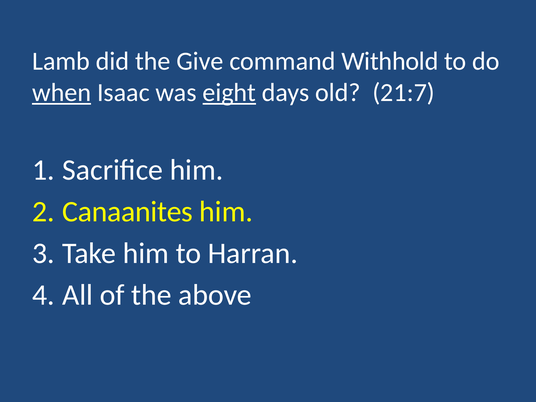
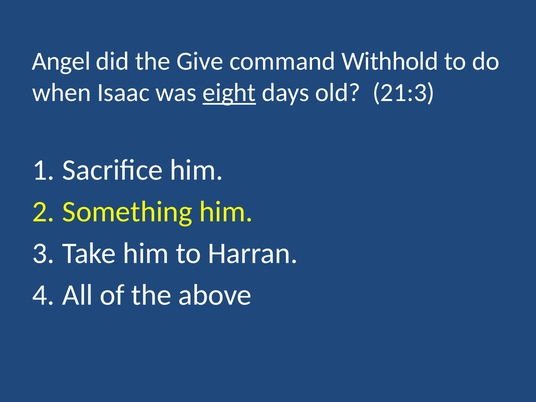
Lamb: Lamb -> Angel
when underline: present -> none
21:7: 21:7 -> 21:3
Canaanites: Canaanites -> Something
